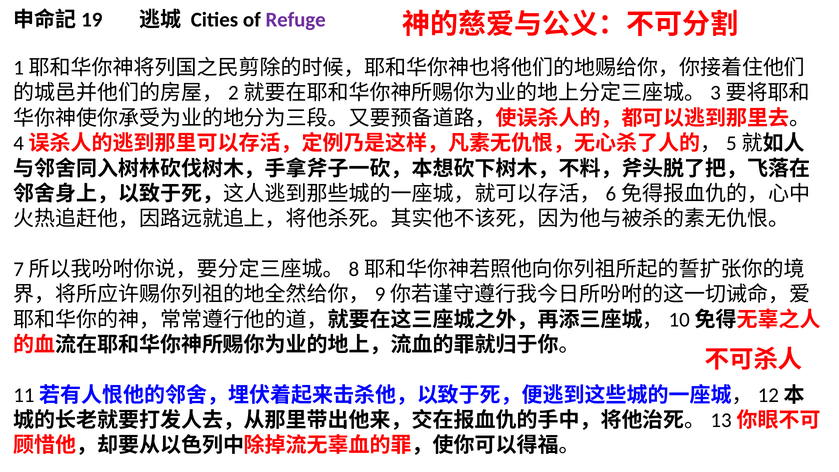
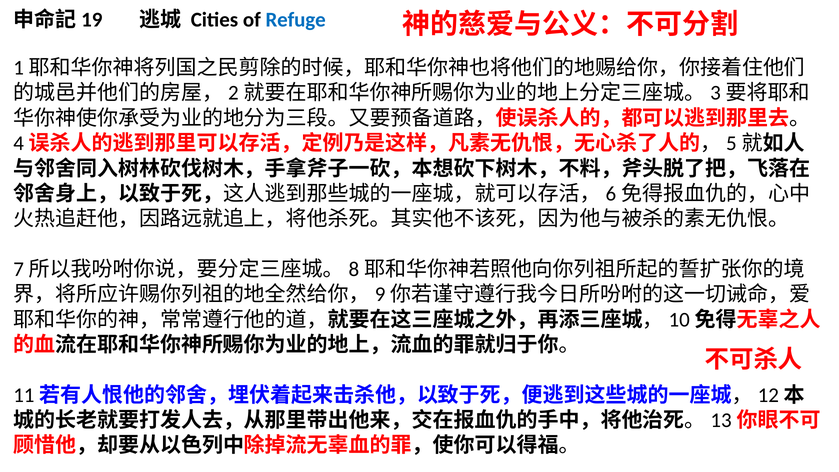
Refuge colour: purple -> blue
